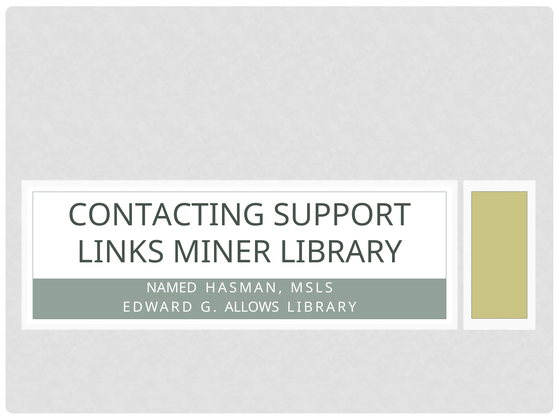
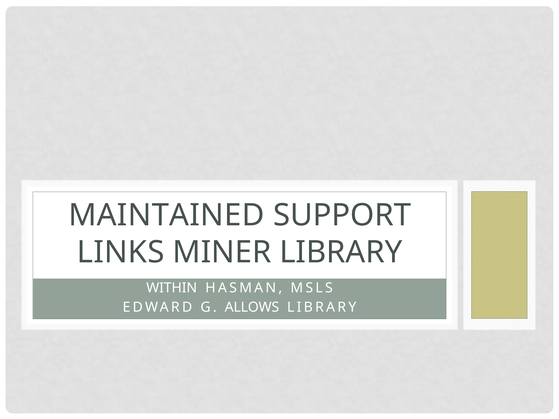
CONTACTING: CONTACTING -> MAINTAINED
NAMED: NAMED -> WITHIN
